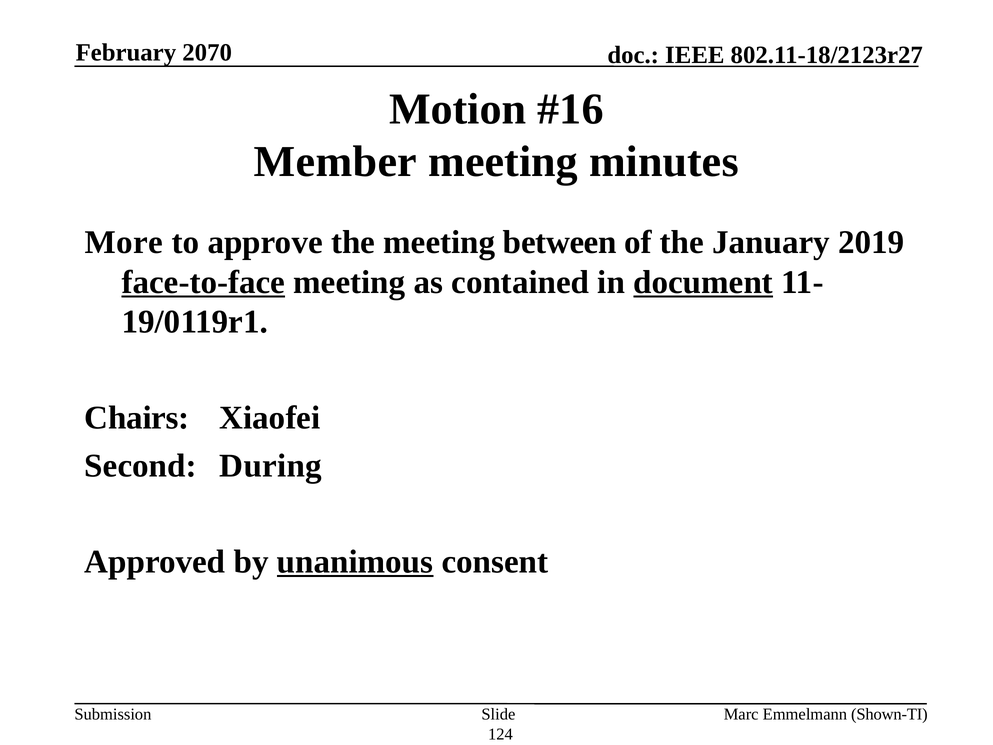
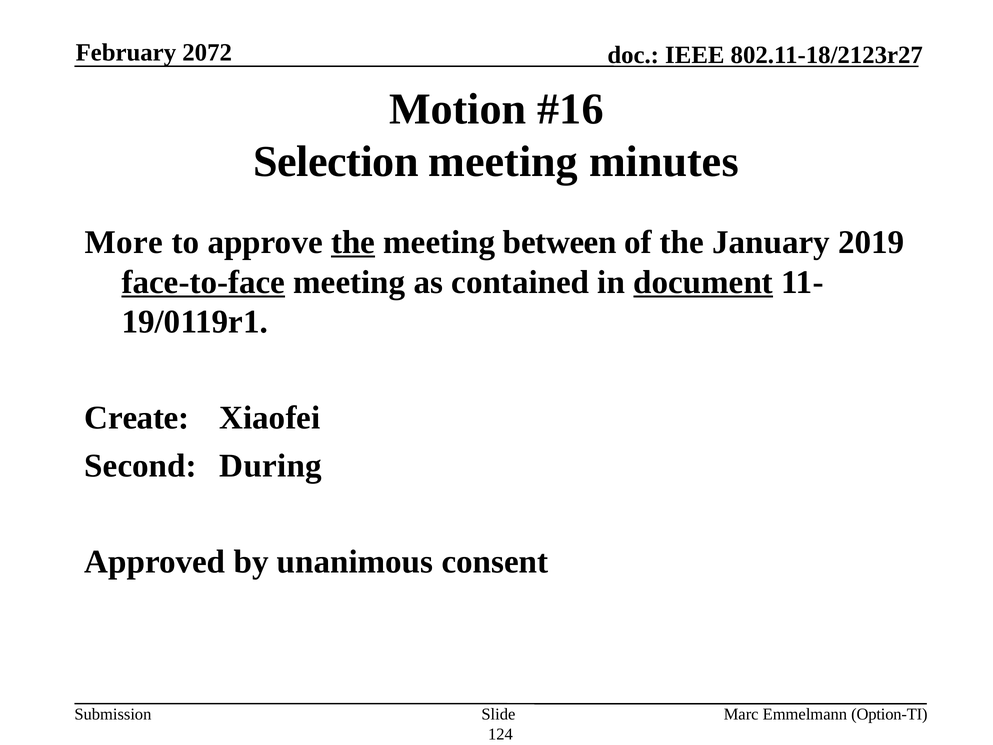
2070: 2070 -> 2072
Member: Member -> Selection
the at (353, 242) underline: none -> present
Chairs: Chairs -> Create
unanimous underline: present -> none
Shown-TI: Shown-TI -> Option-TI
